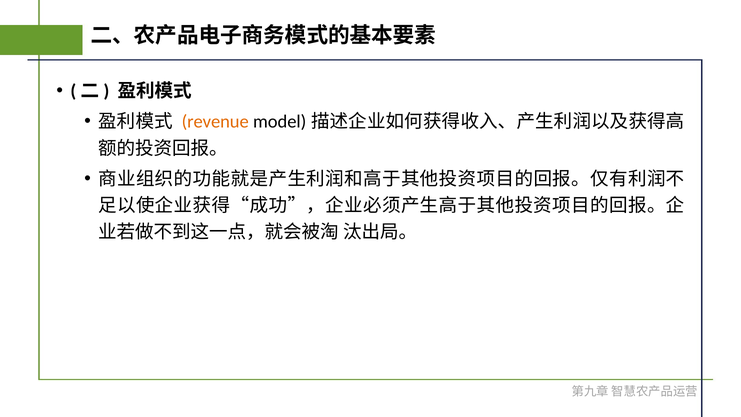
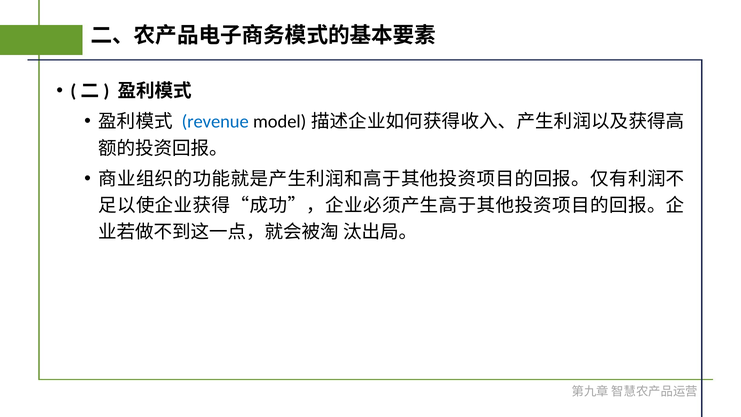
revenue colour: orange -> blue
